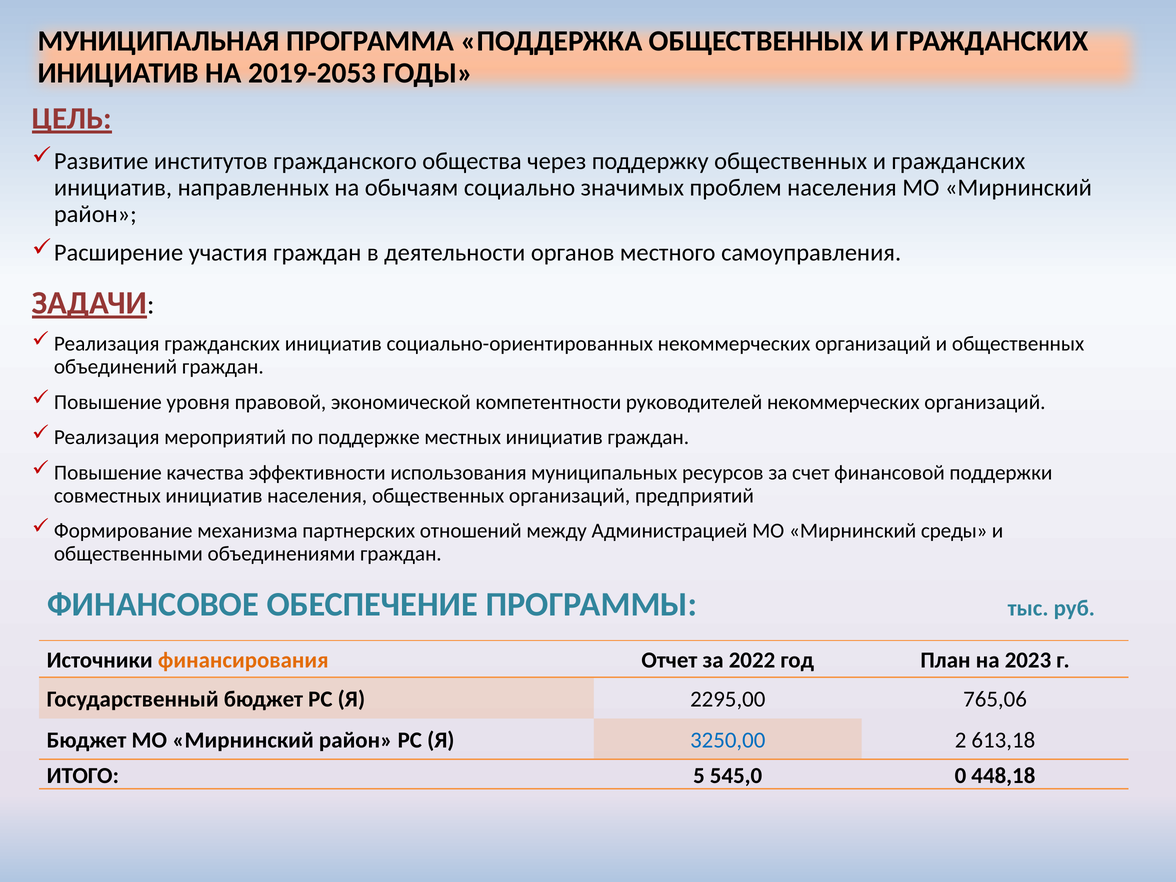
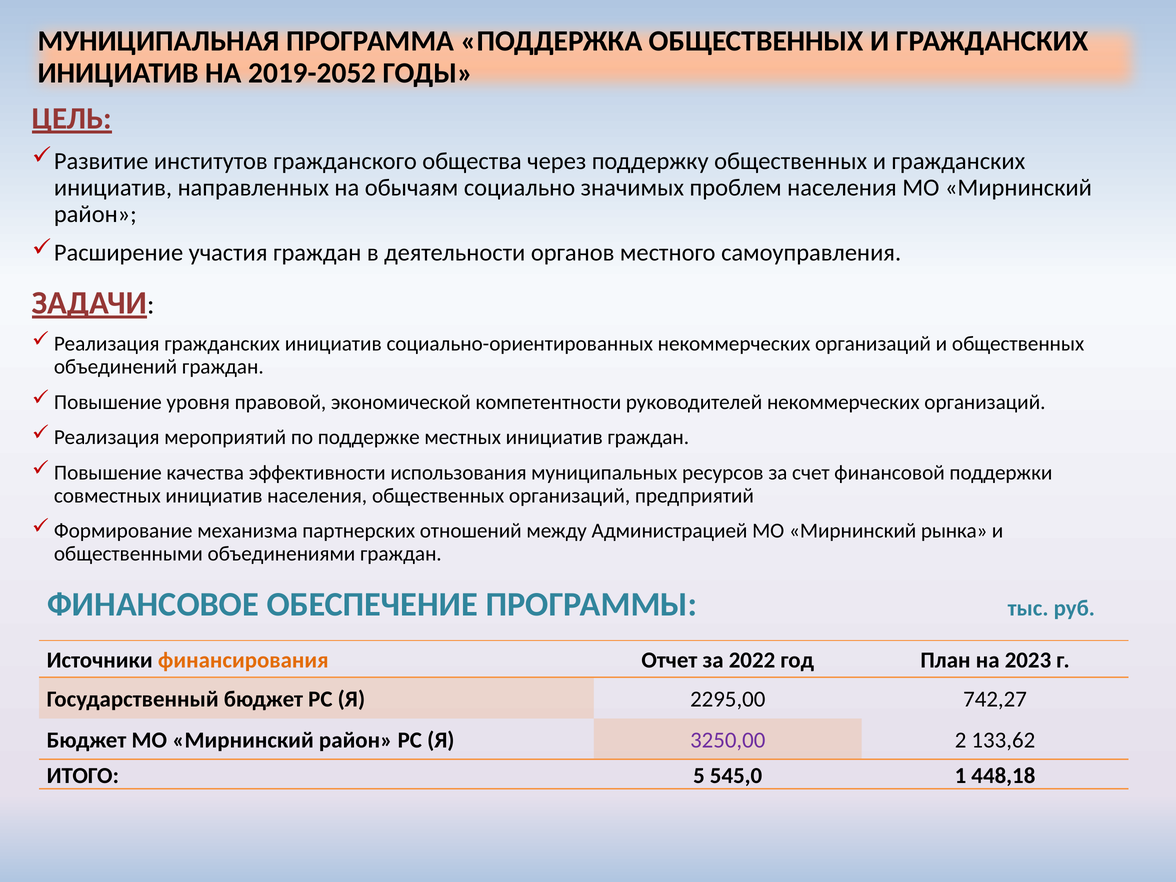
2019-2053: 2019-2053 -> 2019-2052
среды: среды -> рынка
765,06: 765,06 -> 742,27
3250,00 colour: blue -> purple
613,18: 613,18 -> 133,62
0: 0 -> 1
